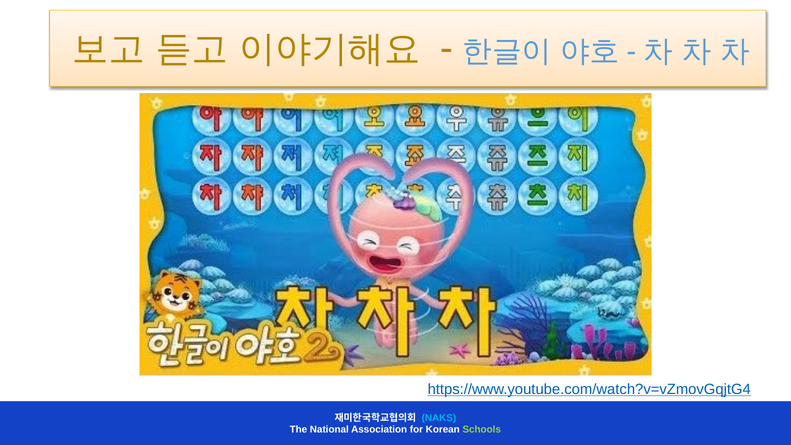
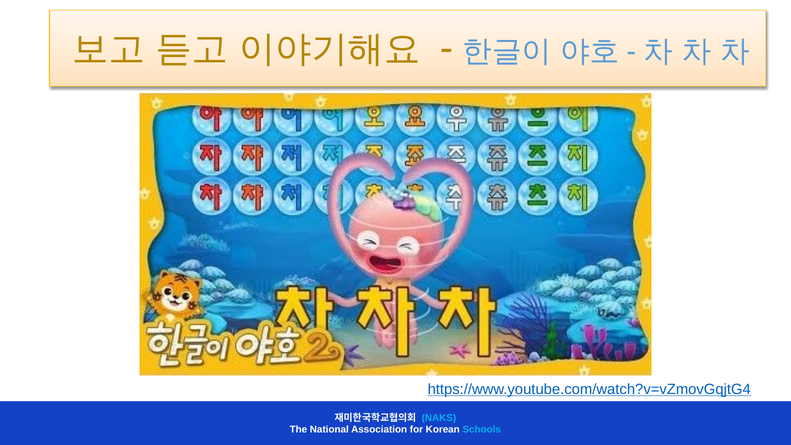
Schools colour: light green -> light blue
